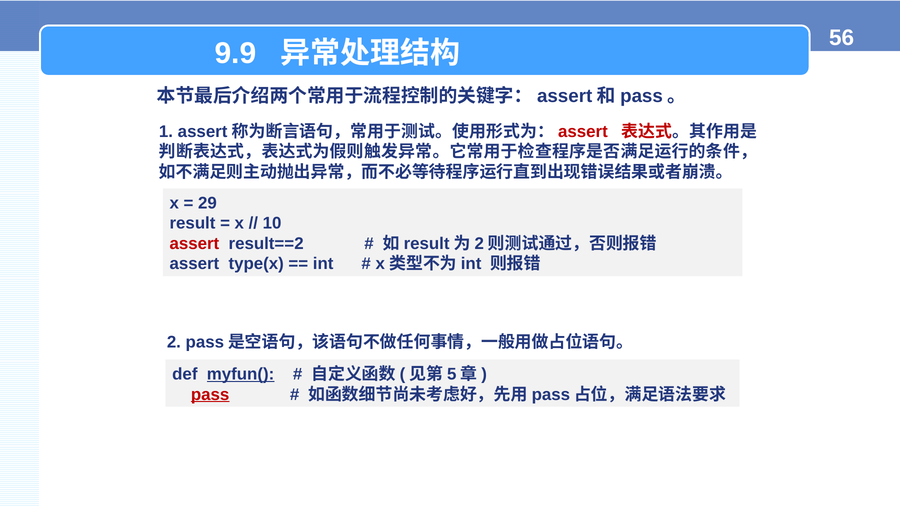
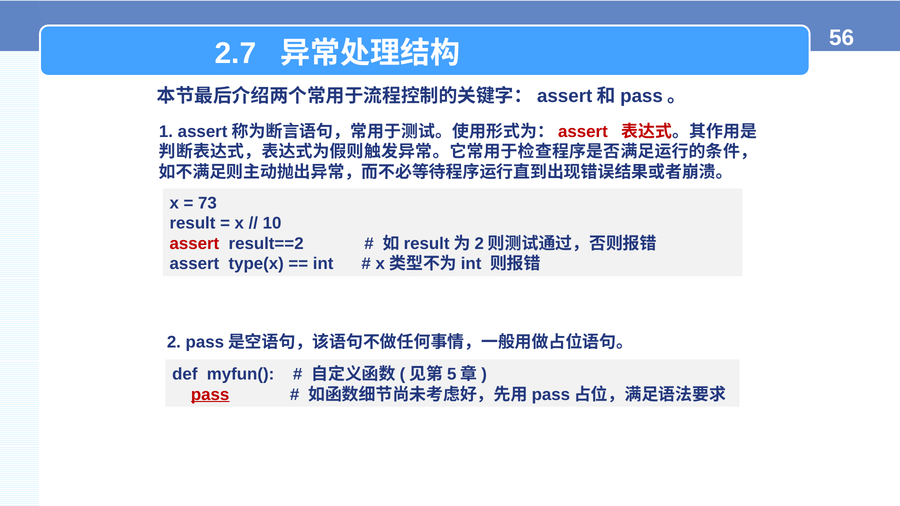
9.9: 9.9 -> 2.7
29: 29 -> 73
myfun( underline: present -> none
